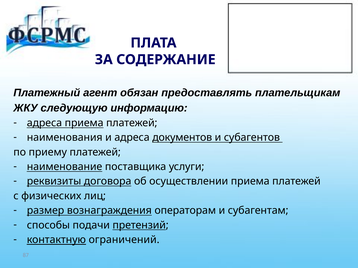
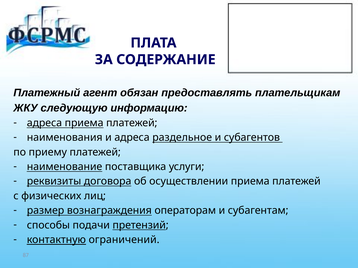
документов: документов -> раздельное
